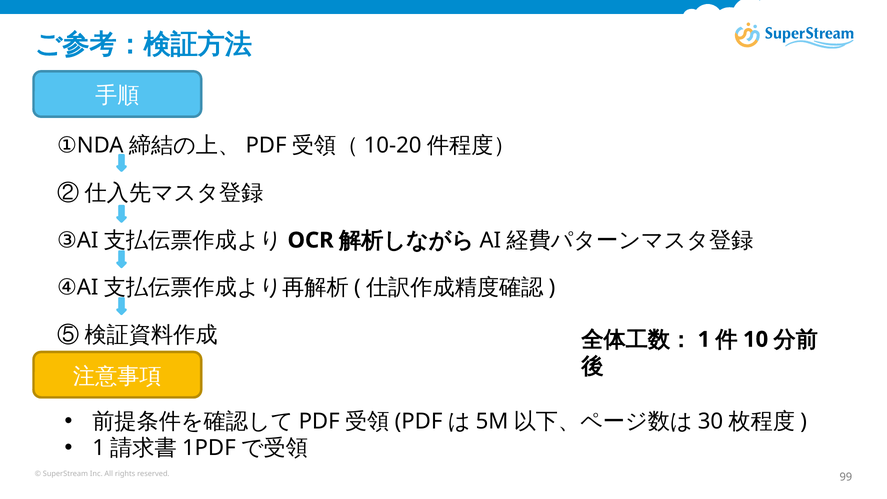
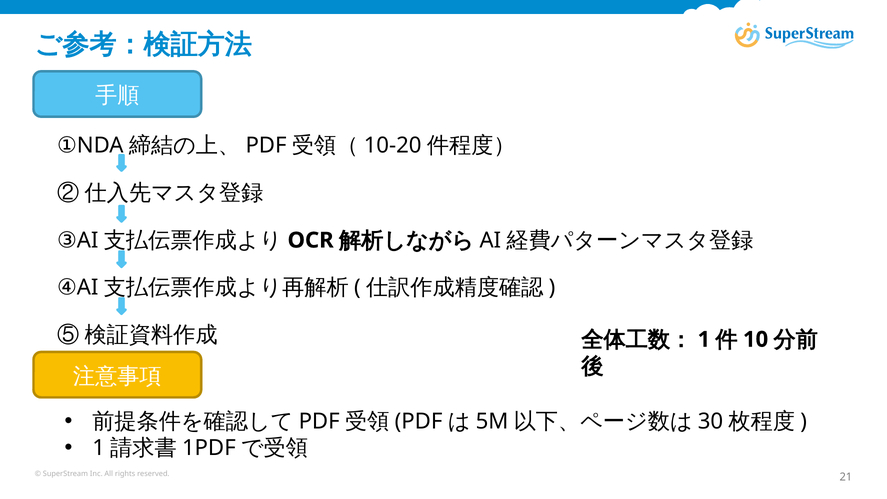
99: 99 -> 21
